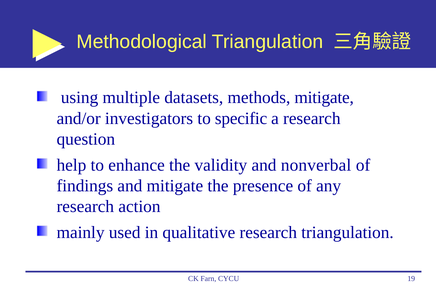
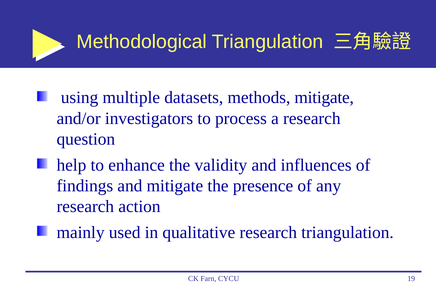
specific: specific -> process
nonverbal: nonverbal -> influences
